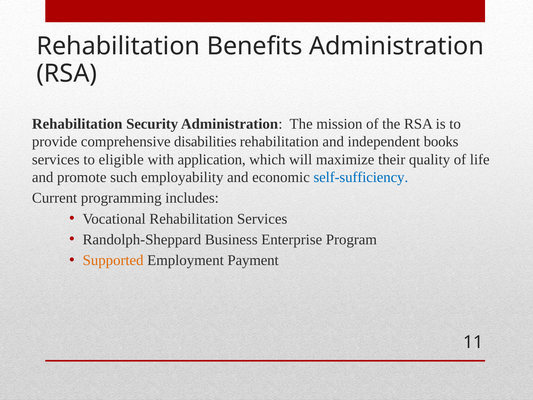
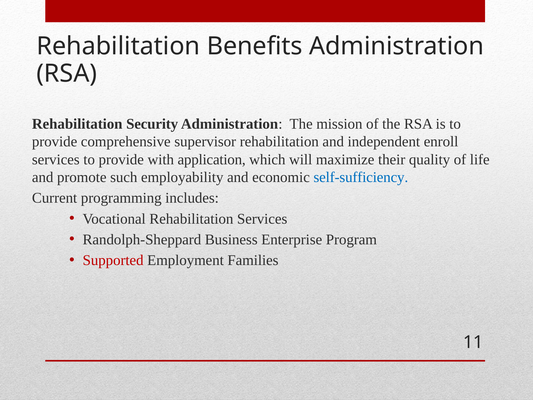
disabilities: disabilities -> supervisor
books: books -> enroll
services to eligible: eligible -> provide
Supported colour: orange -> red
Payment: Payment -> Families
